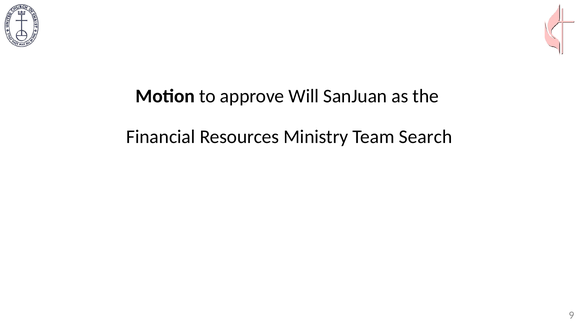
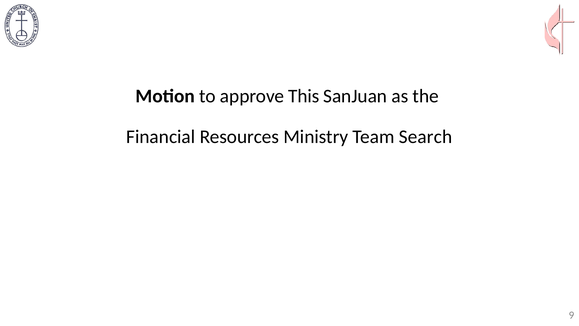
Will: Will -> This
